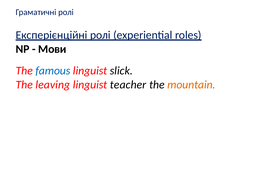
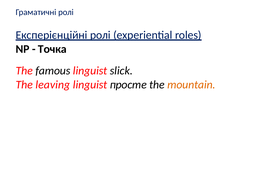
Мови: Мови -> Точка
famous colour: blue -> black
teacher: teacher -> просте
